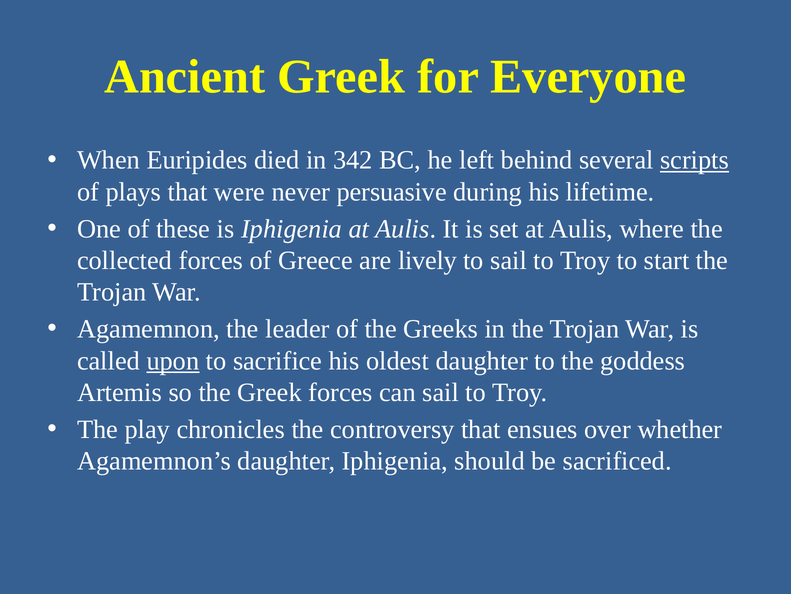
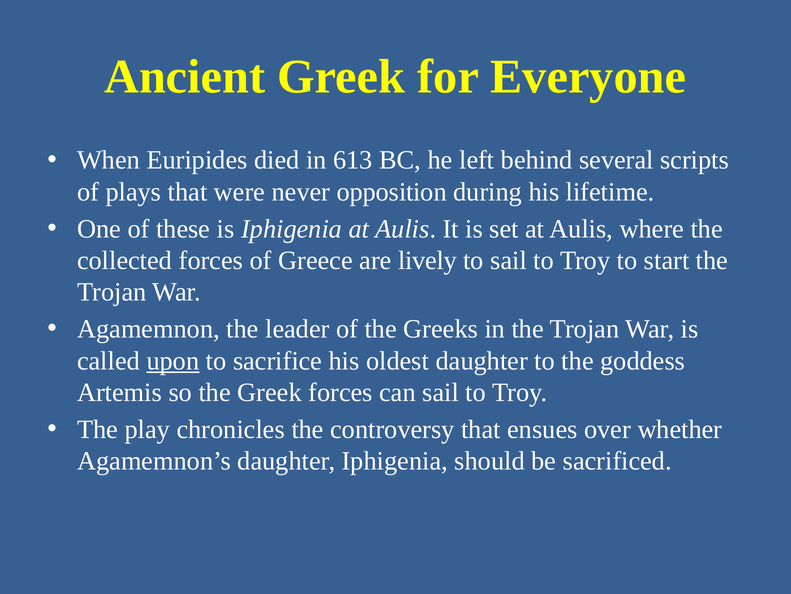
342: 342 -> 613
scripts underline: present -> none
persuasive: persuasive -> opposition
